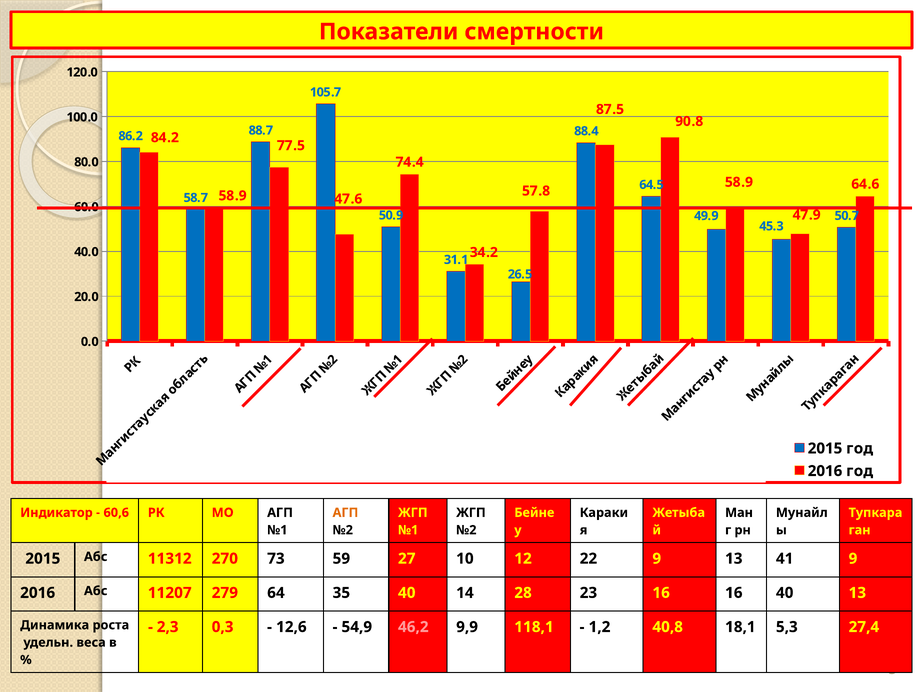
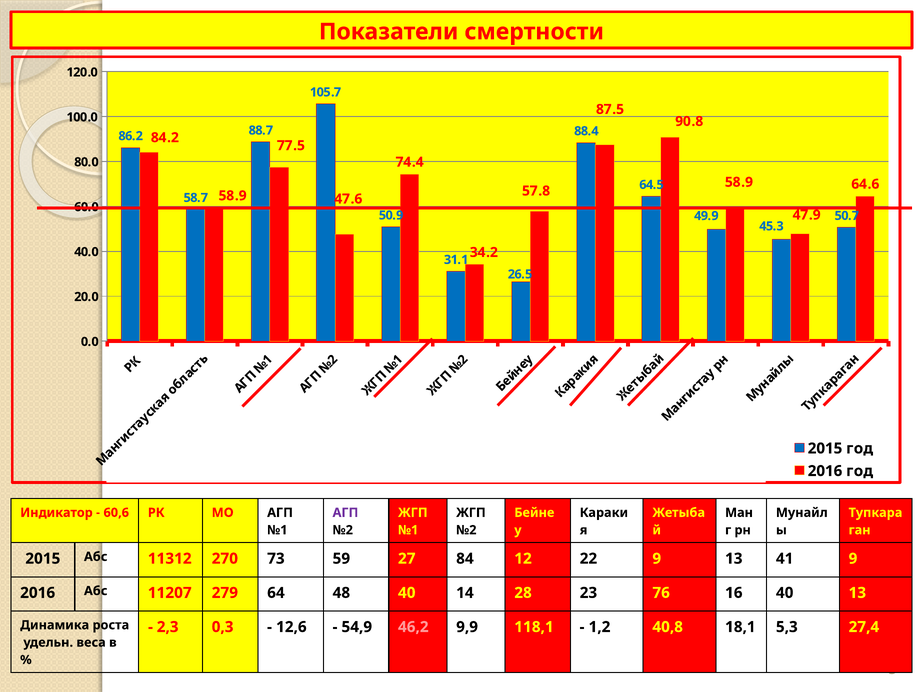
АГП at (345, 513) colour: orange -> purple
10: 10 -> 84
35: 35 -> 48
23 16: 16 -> 76
